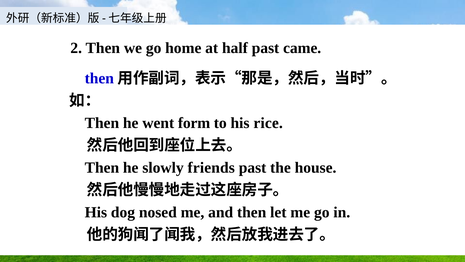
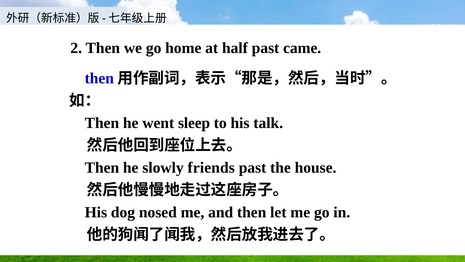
form: form -> sleep
rice: rice -> talk
